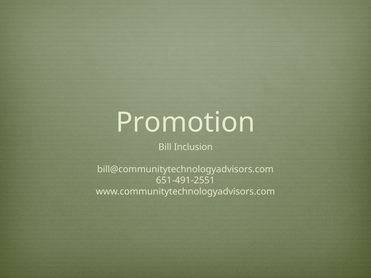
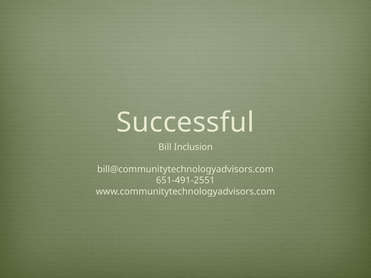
Promotion: Promotion -> Successful
